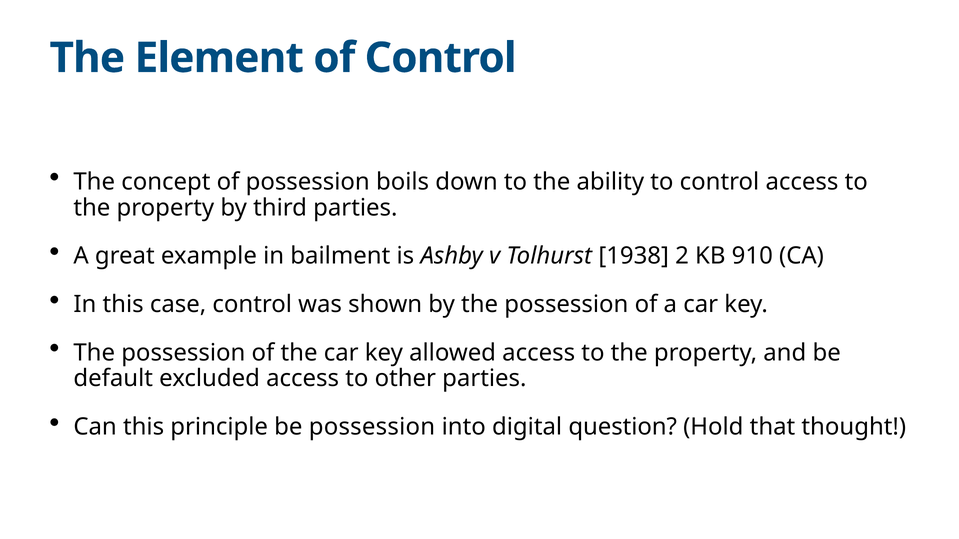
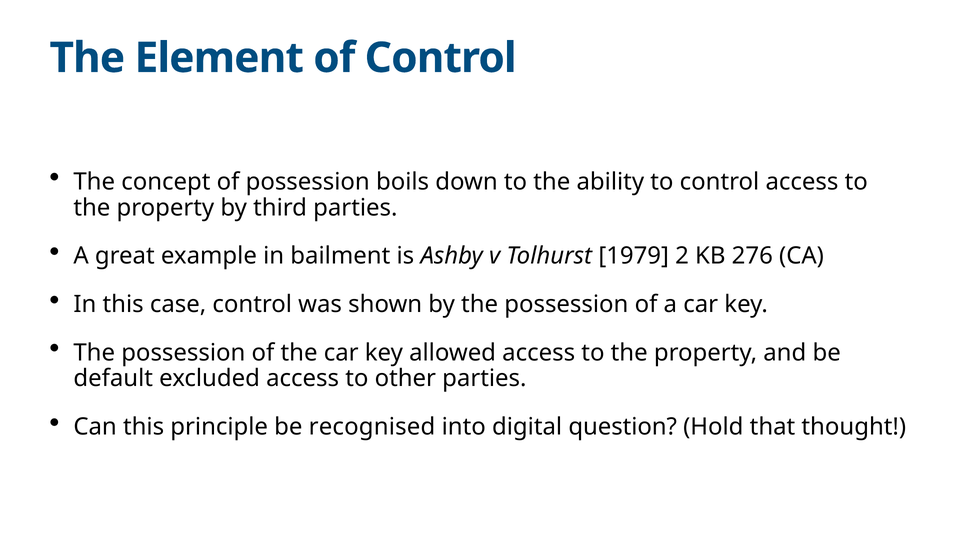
1938: 1938 -> 1979
910: 910 -> 276
be possession: possession -> recognised
